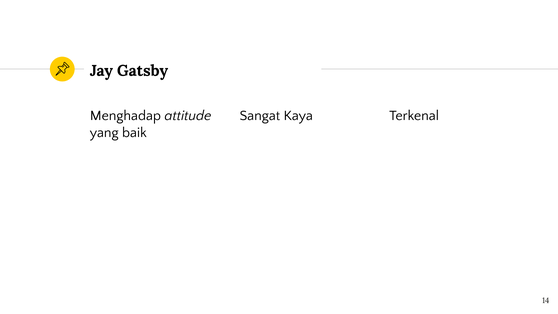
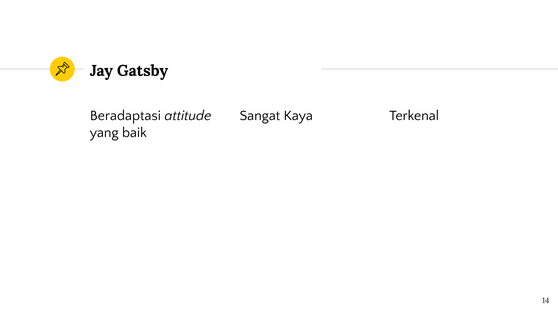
Menghadap: Menghadap -> Beradaptasi
